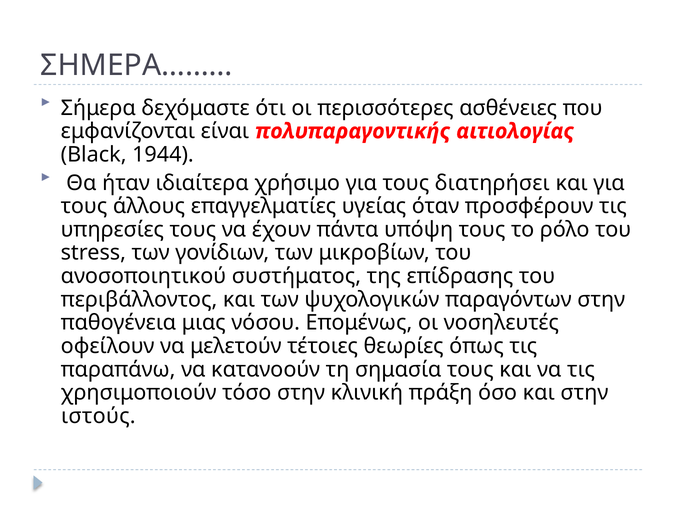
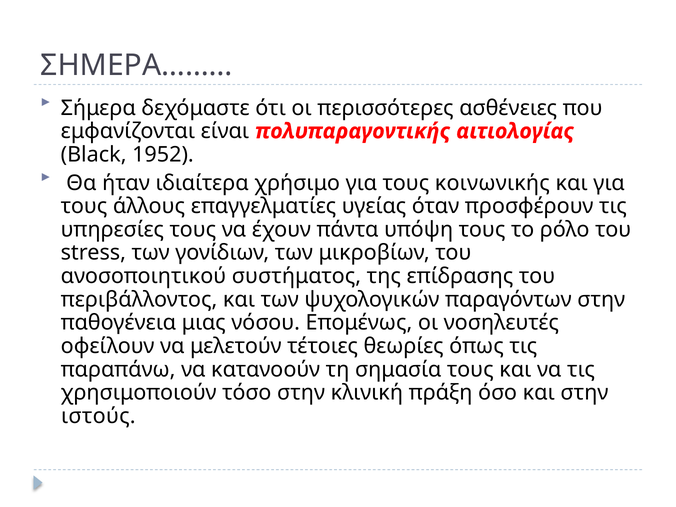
1944: 1944 -> 1952
διατηρήσει: διατηρήσει -> κοινωνικής
